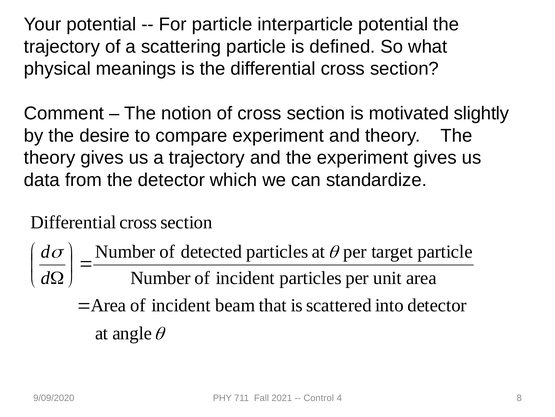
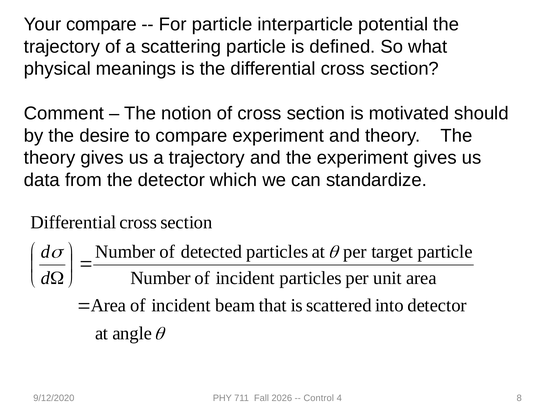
Your potential: potential -> compare
slightly: slightly -> should
9/09/2020: 9/09/2020 -> 9/12/2020
2021: 2021 -> 2026
